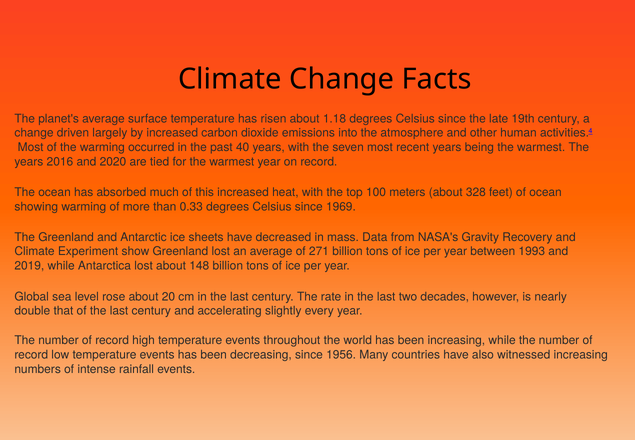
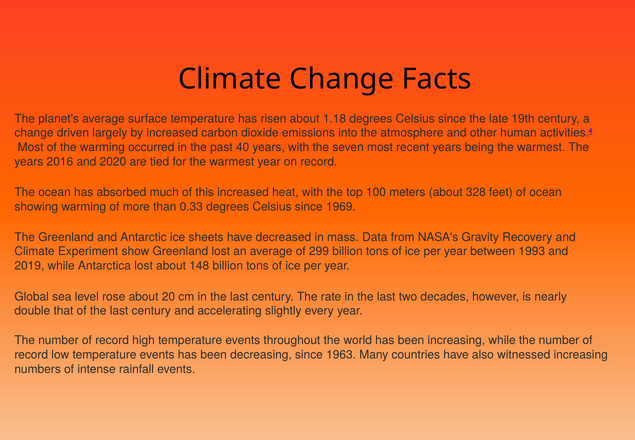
271: 271 -> 299
1956: 1956 -> 1963
